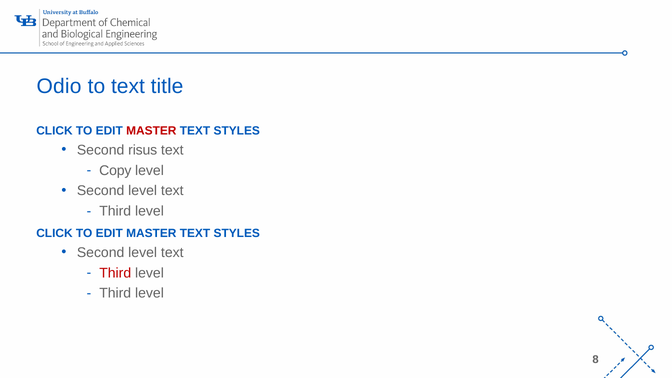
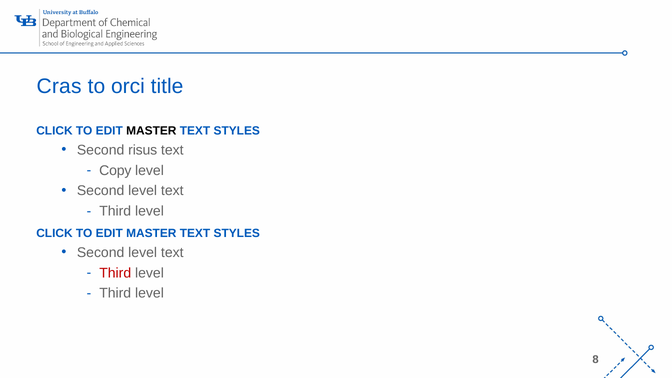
Odio: Odio -> Cras
to text: text -> orci
MASTER at (151, 131) colour: red -> black
